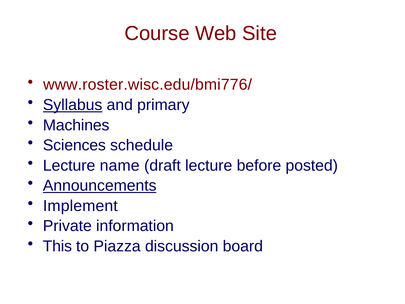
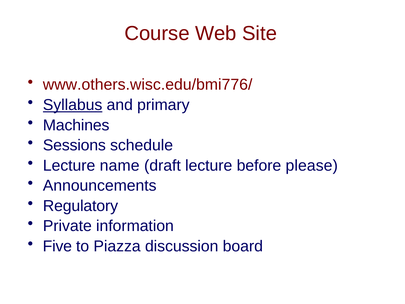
www.roster.wisc.edu/bmi776/: www.roster.wisc.edu/bmi776/ -> www.others.wisc.edu/bmi776/
Sciences: Sciences -> Sessions
posted: posted -> please
Announcements underline: present -> none
Implement: Implement -> Regulatory
This: This -> Five
